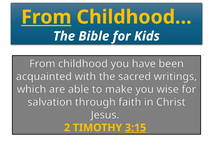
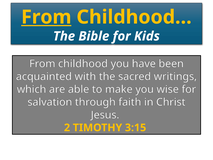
3:15 underline: present -> none
